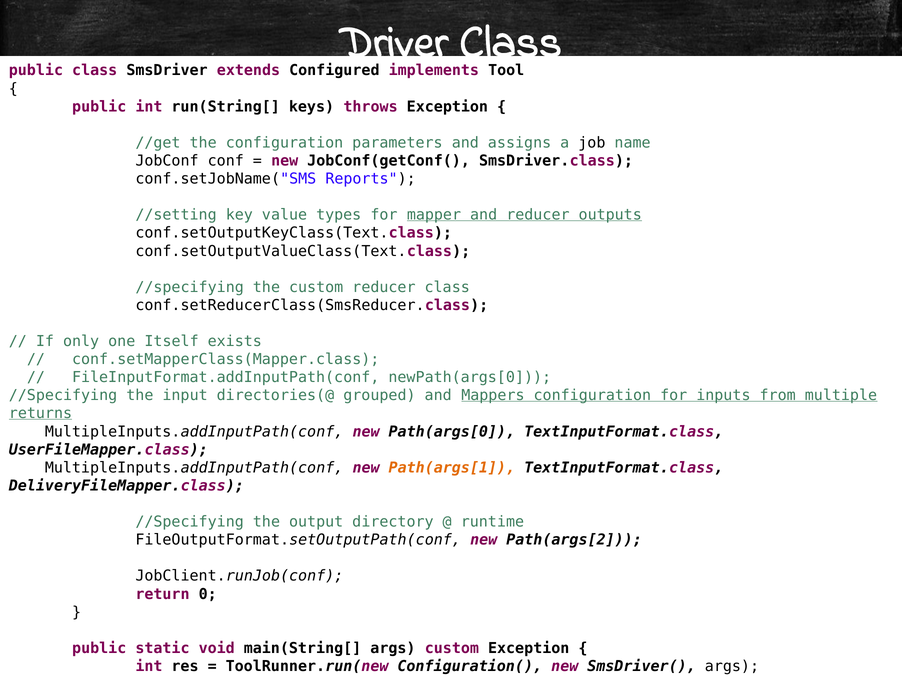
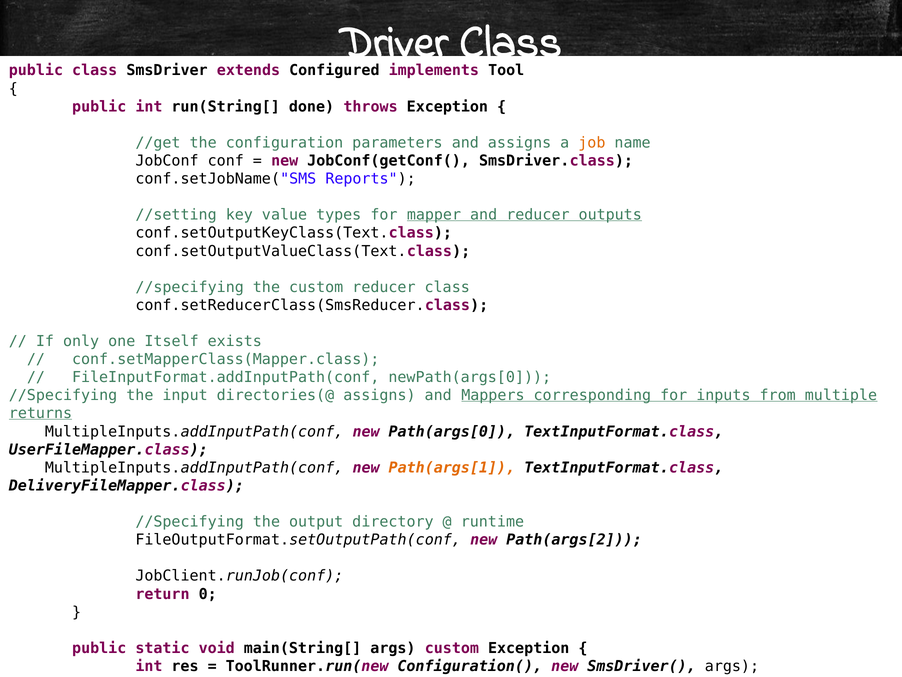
keys: keys -> done
job colour: black -> orange
directories(@ grouped: grouped -> assigns
Mappers configuration: configuration -> corresponding
